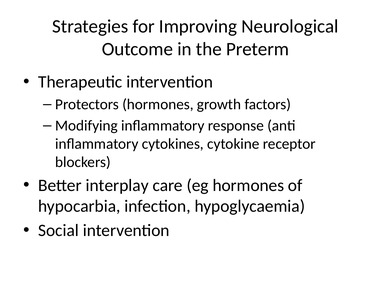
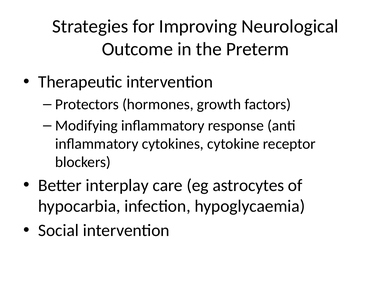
eg hormones: hormones -> astrocytes
